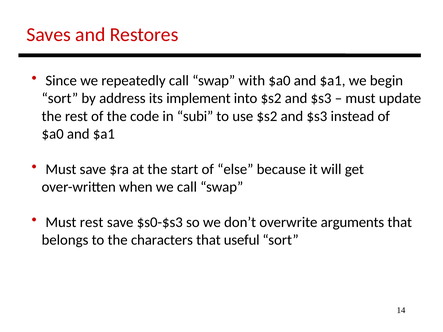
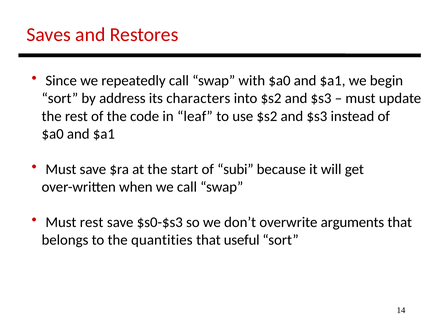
implement: implement -> characters
subi: subi -> leaf
else: else -> subi
characters: characters -> quantities
